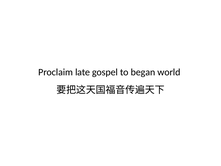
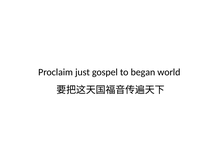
late: late -> just
